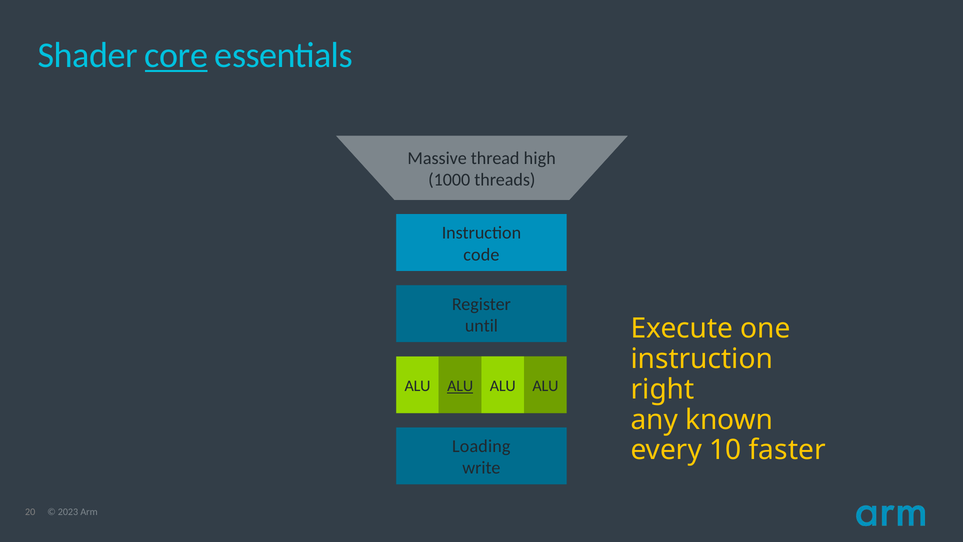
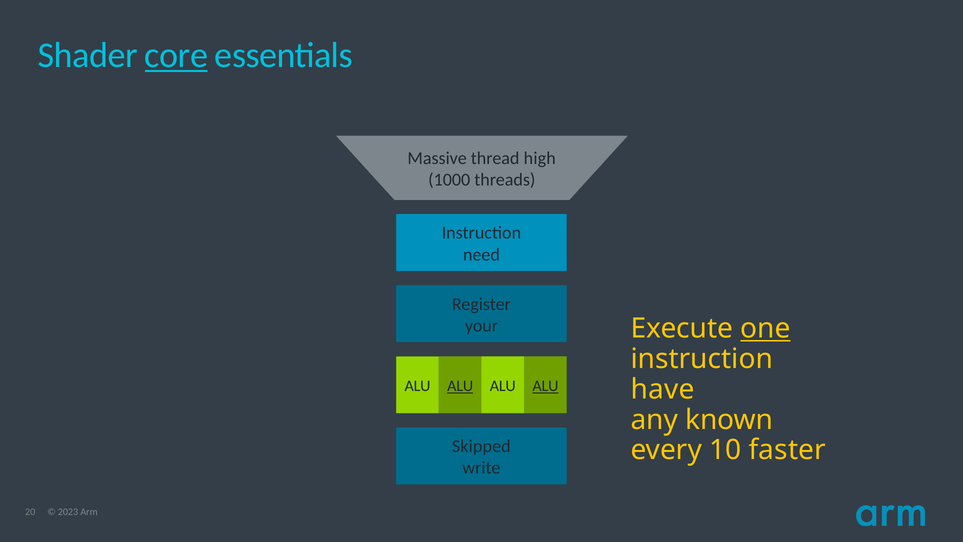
code: code -> need
until: until -> your
one underline: none -> present
ALU at (545, 386) underline: none -> present
right: right -> have
Loading: Loading -> Skipped
